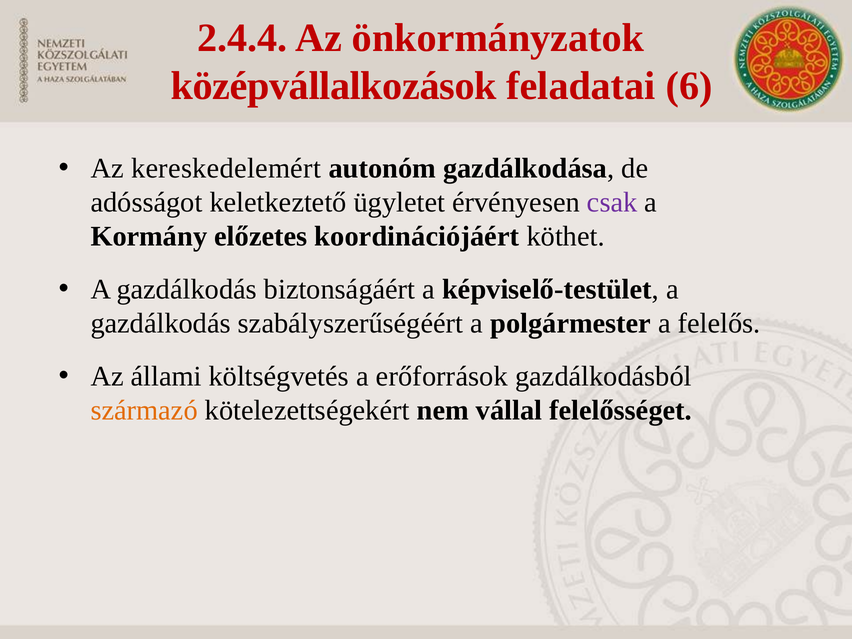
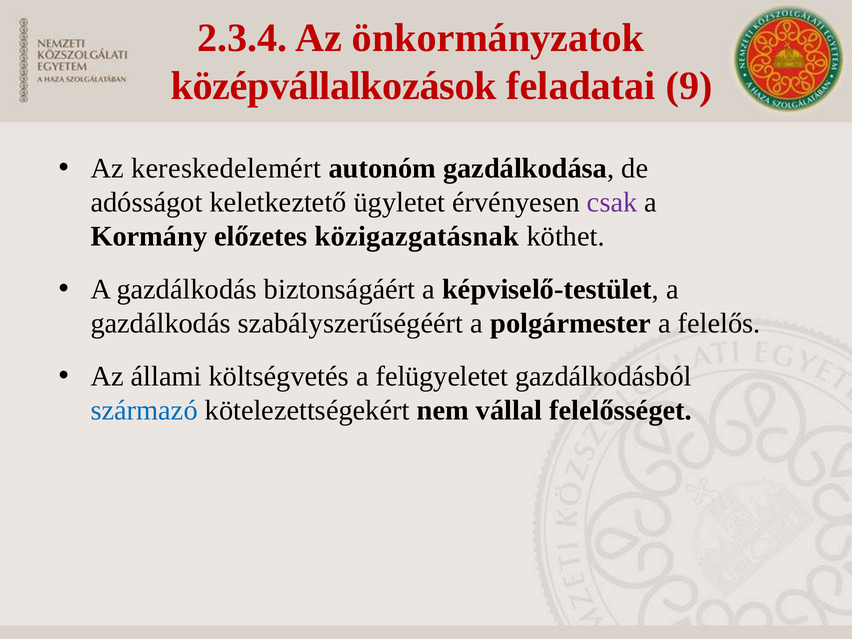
2.4.4: 2.4.4 -> 2.3.4
6: 6 -> 9
koordinációjáért: koordinációjáért -> közigazgatásnak
erőforrások: erőforrások -> felügyeletet
származó colour: orange -> blue
